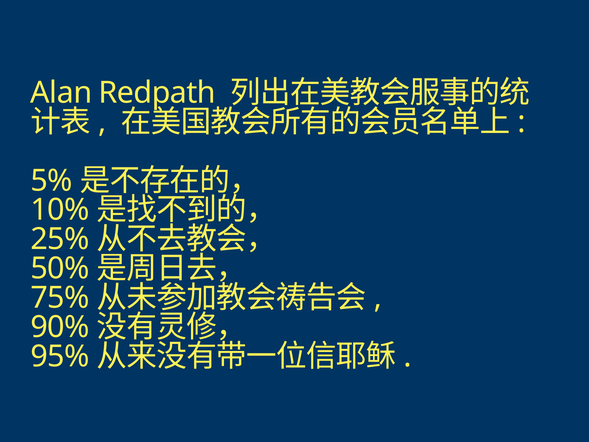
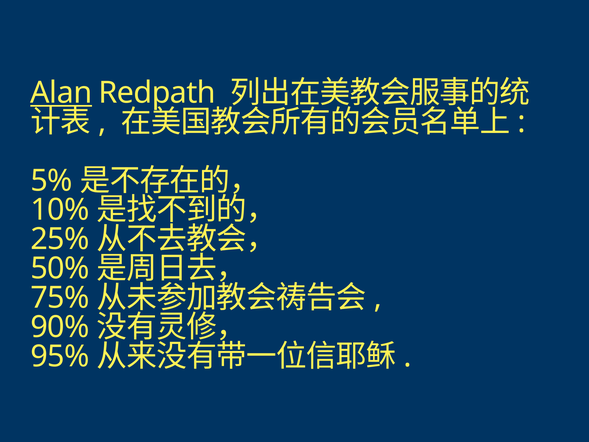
Alan underline: none -> present
